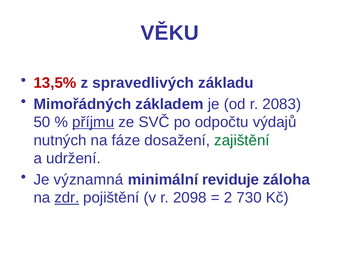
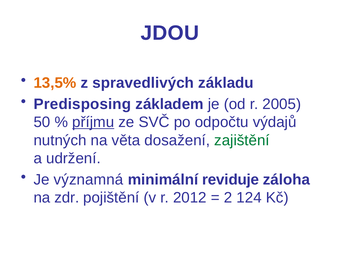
VĚKU: VĚKU -> JDOU
13,5% colour: red -> orange
Mimořádných: Mimořádných -> Predisposing
2083: 2083 -> 2005
fáze: fáze -> věta
zdr underline: present -> none
2098: 2098 -> 2012
730: 730 -> 124
